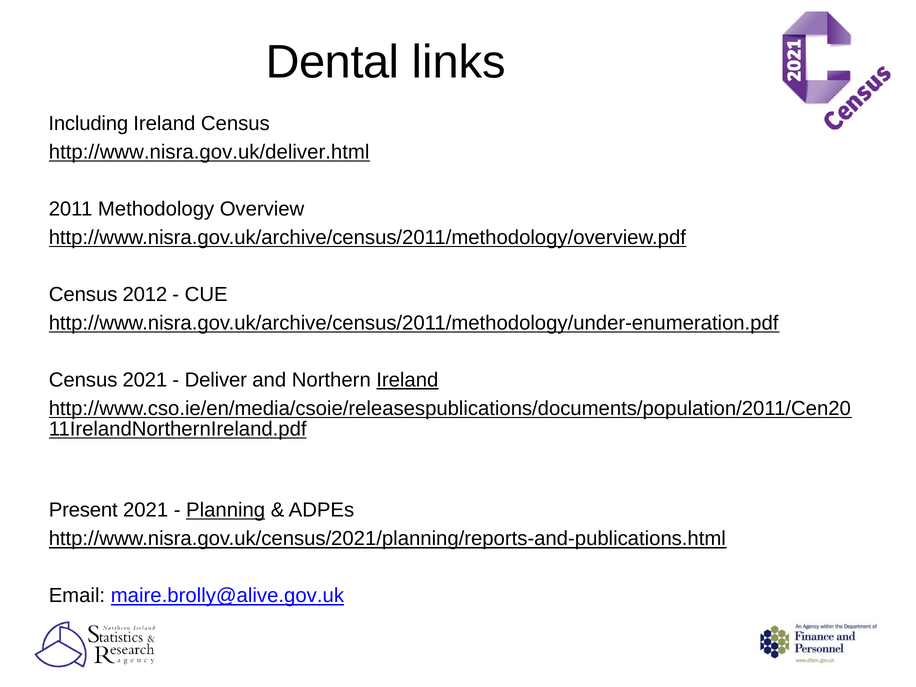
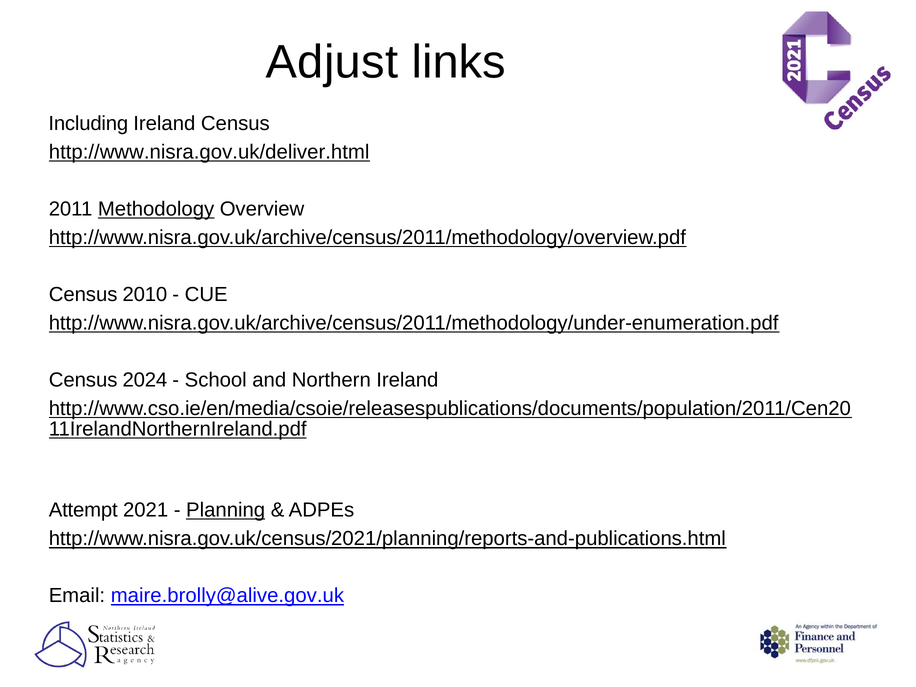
Dental: Dental -> Adjust
Methodology underline: none -> present
2012: 2012 -> 2010
Census 2021: 2021 -> 2024
Deliver: Deliver -> School
Ireland at (407, 380) underline: present -> none
Present: Present -> Attempt
